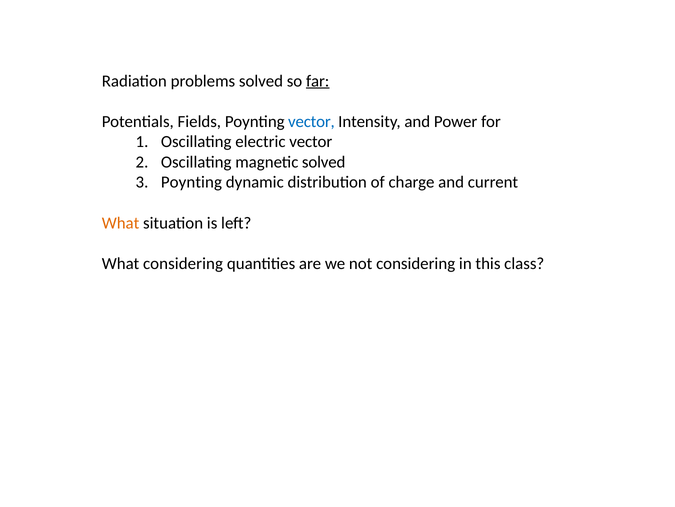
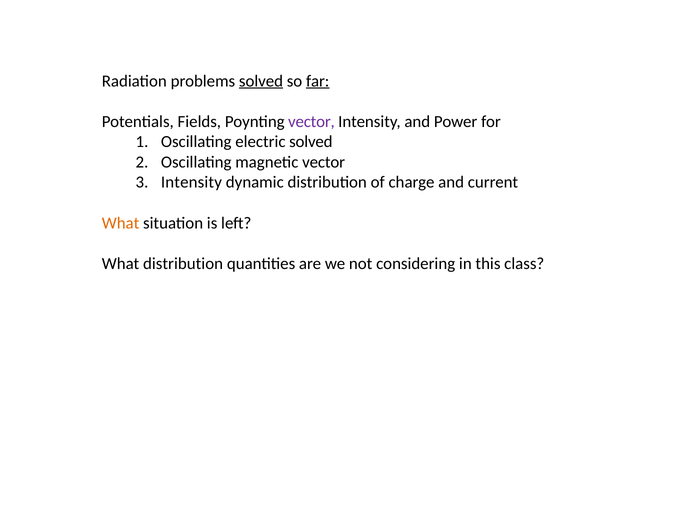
solved at (261, 81) underline: none -> present
vector at (311, 121) colour: blue -> purple
electric vector: vector -> solved
magnetic solved: solved -> vector
Poynting at (191, 182): Poynting -> Intensity
What considering: considering -> distribution
